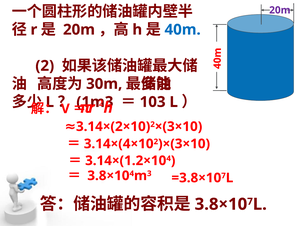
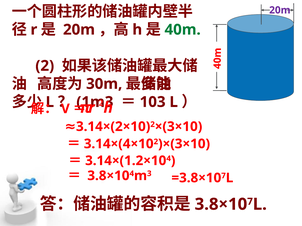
40m colour: blue -> green
